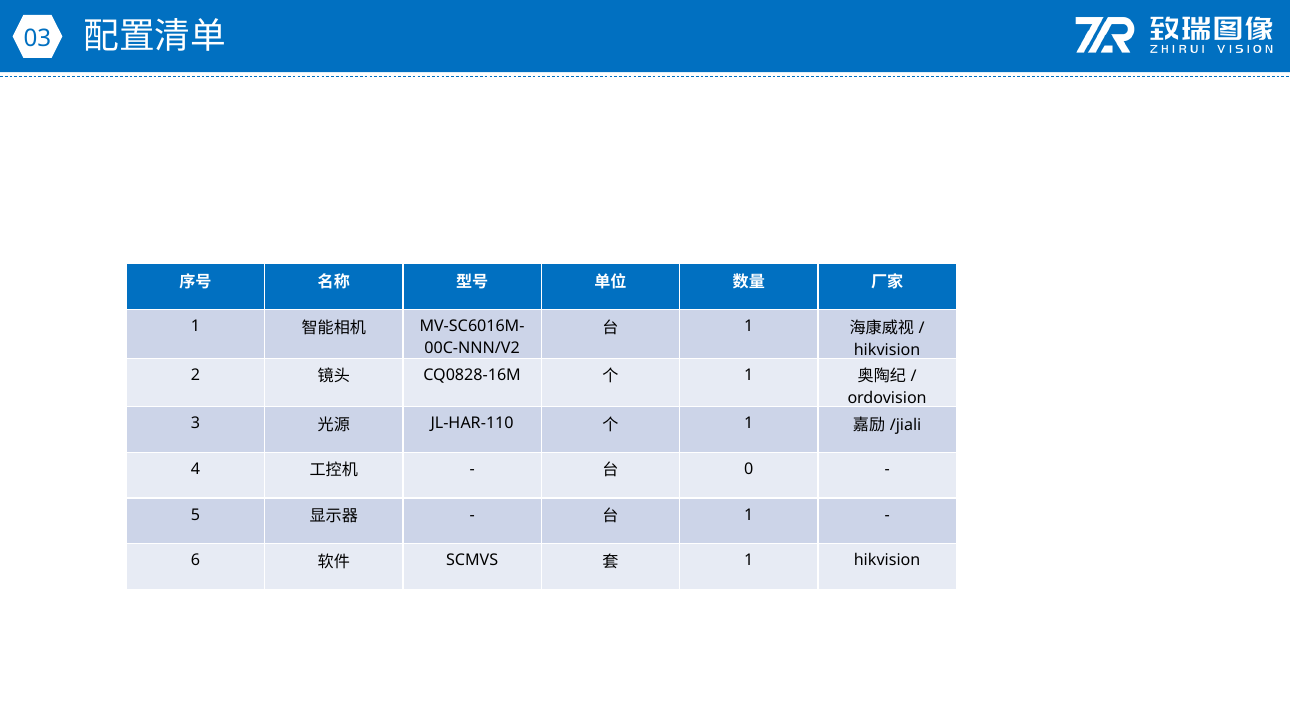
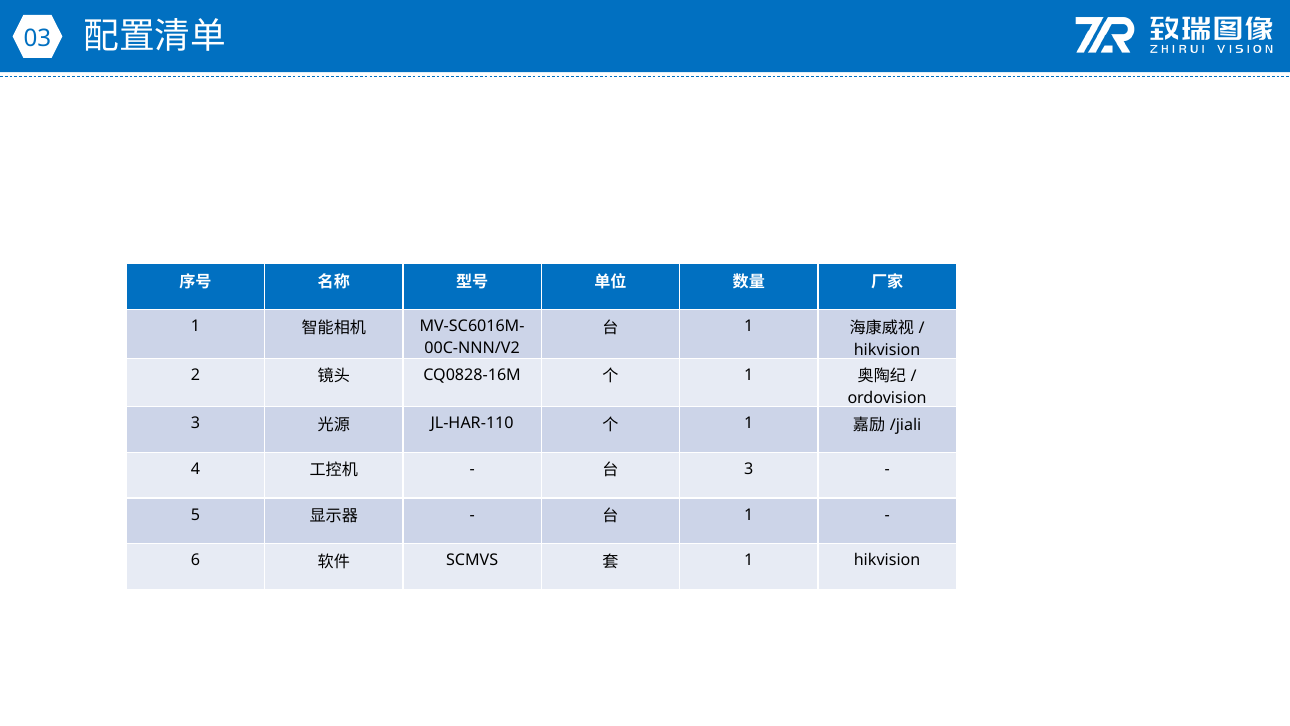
0 at (749, 469): 0 -> 3
